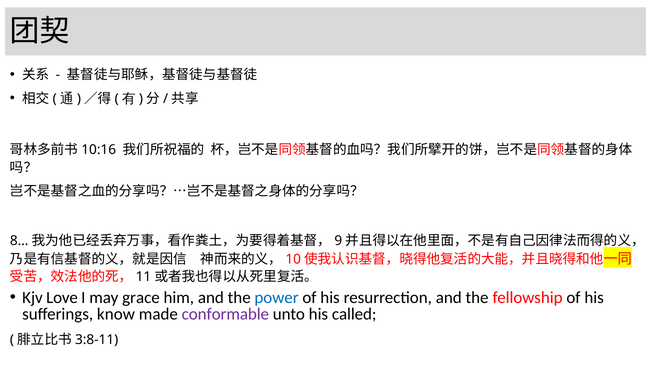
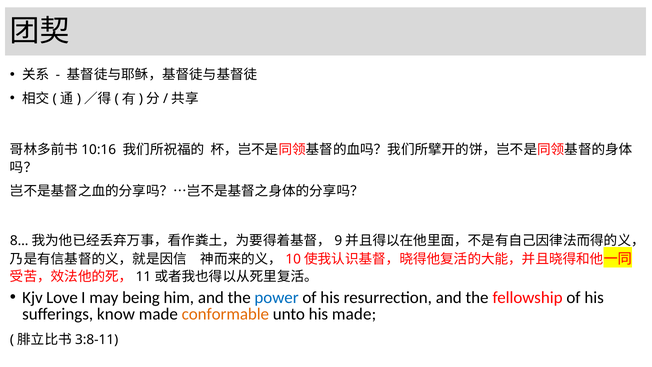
grace: grace -> being
conformable colour: purple -> orange
his called: called -> made
